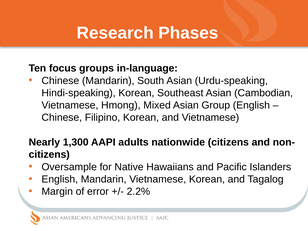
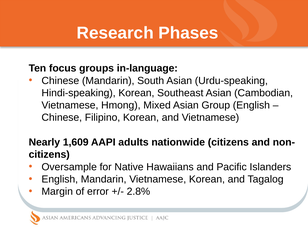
1,300: 1,300 -> 1,609
2.2%: 2.2% -> 2.8%
